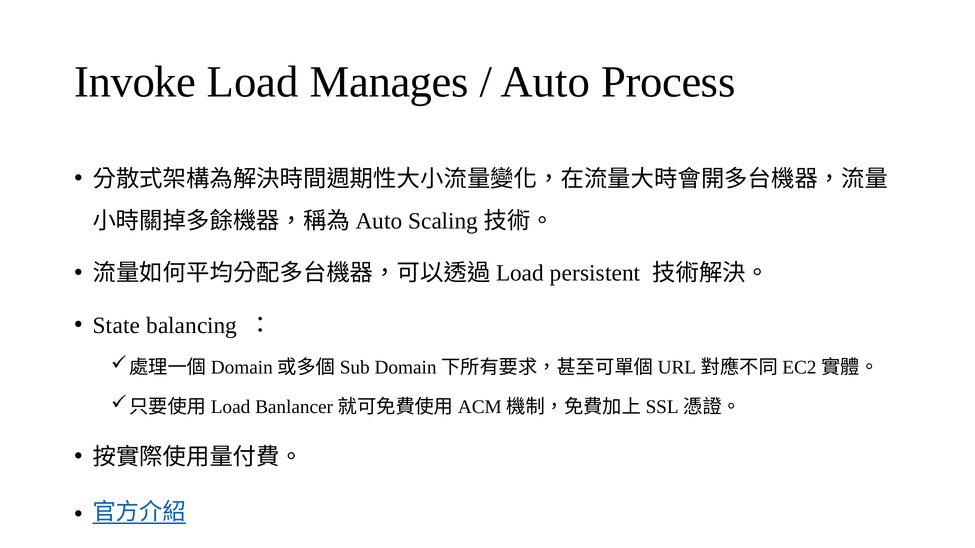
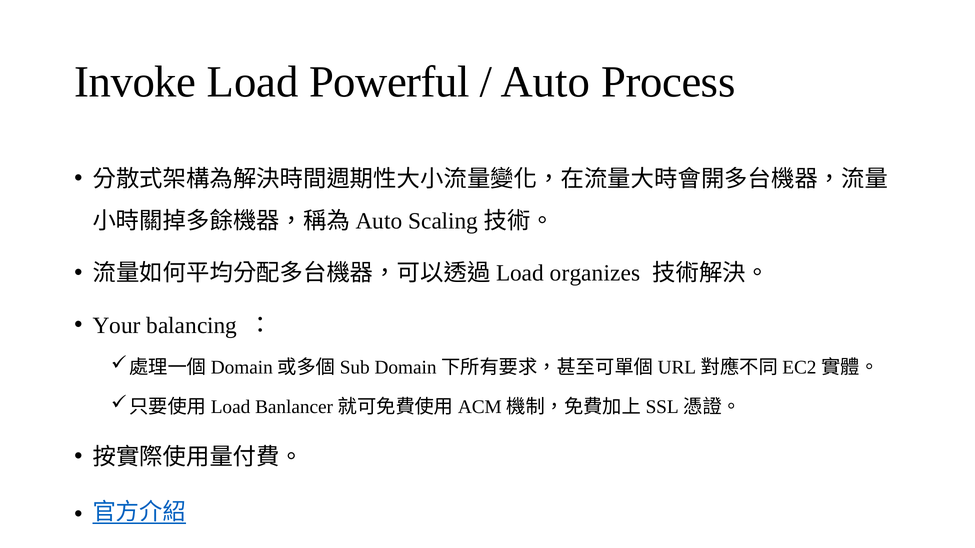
Manages: Manages -> Powerful
persistent: persistent -> organizes
State: State -> Your
